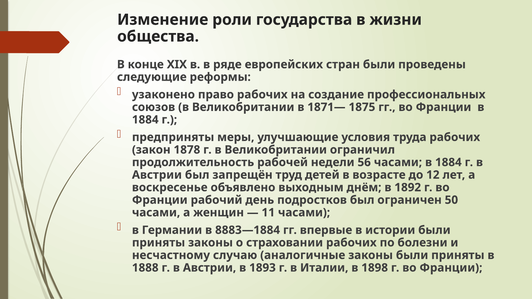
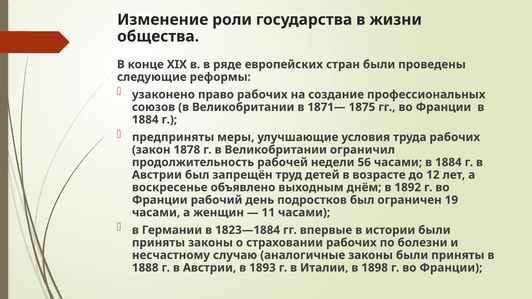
50: 50 -> 19
8883—1884: 8883—1884 -> 1823—1884
